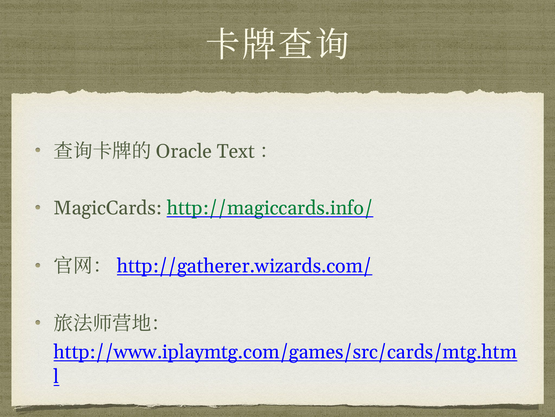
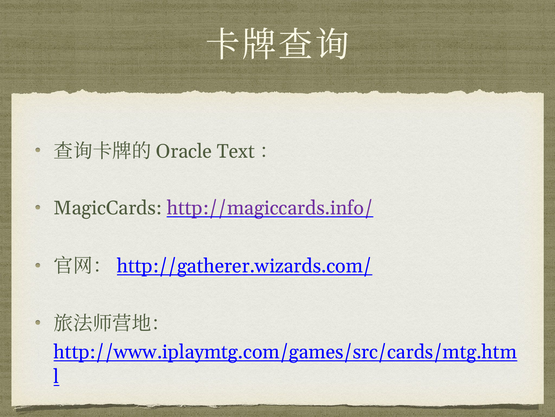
http://magiccards.info/ colour: green -> purple
